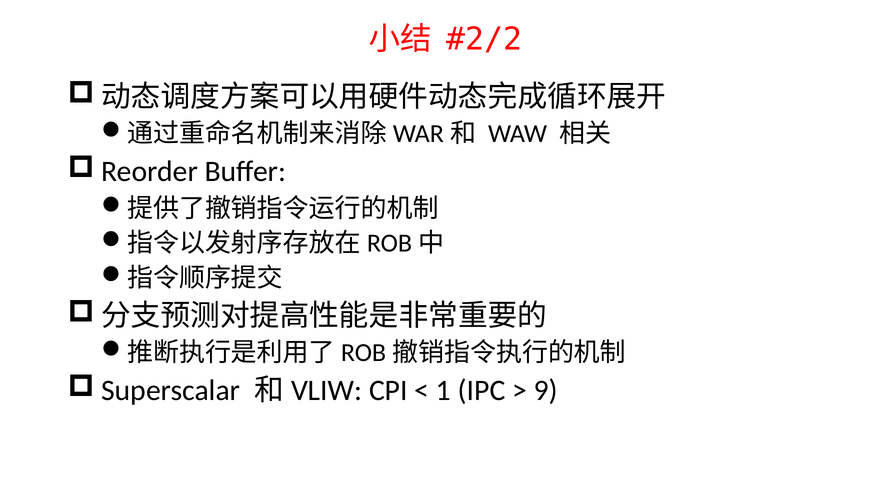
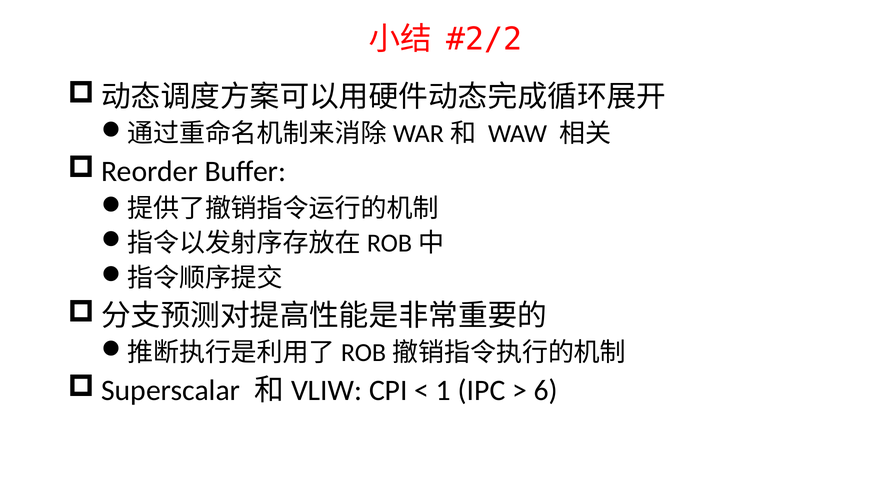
9: 9 -> 6
